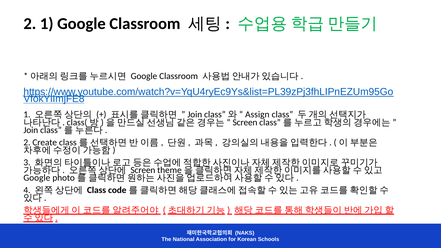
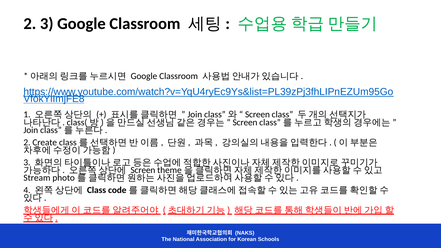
2 1: 1 -> 3
Assign at (257, 115): Assign -> Screen
Google at (37, 178): Google -> Stream
